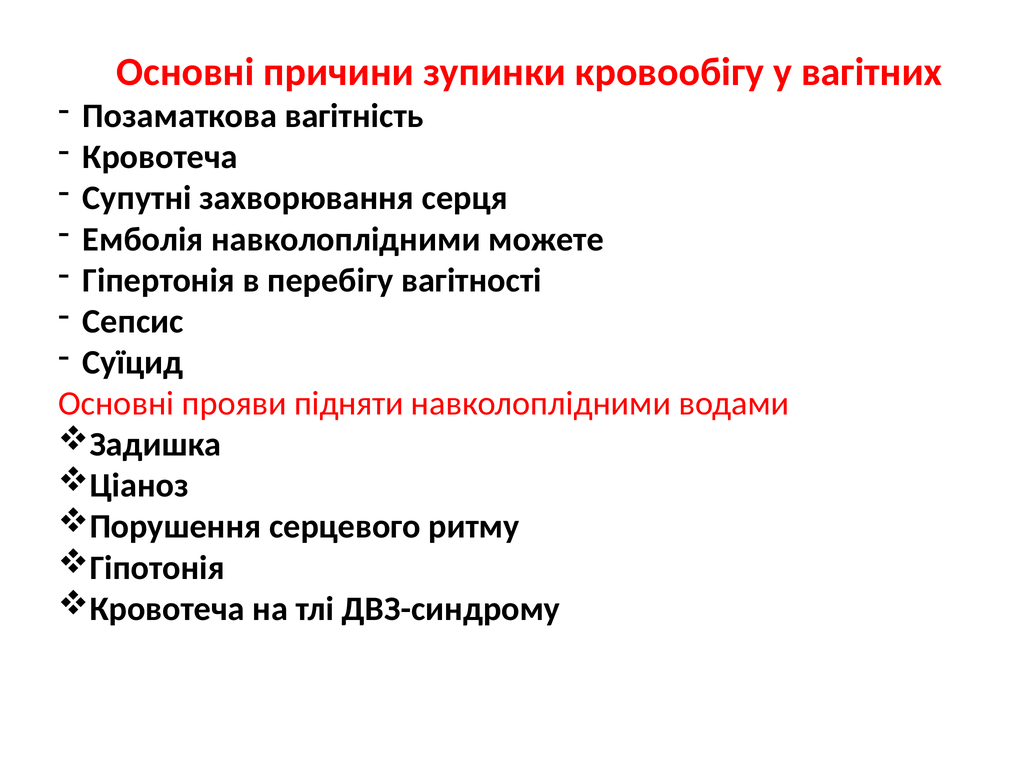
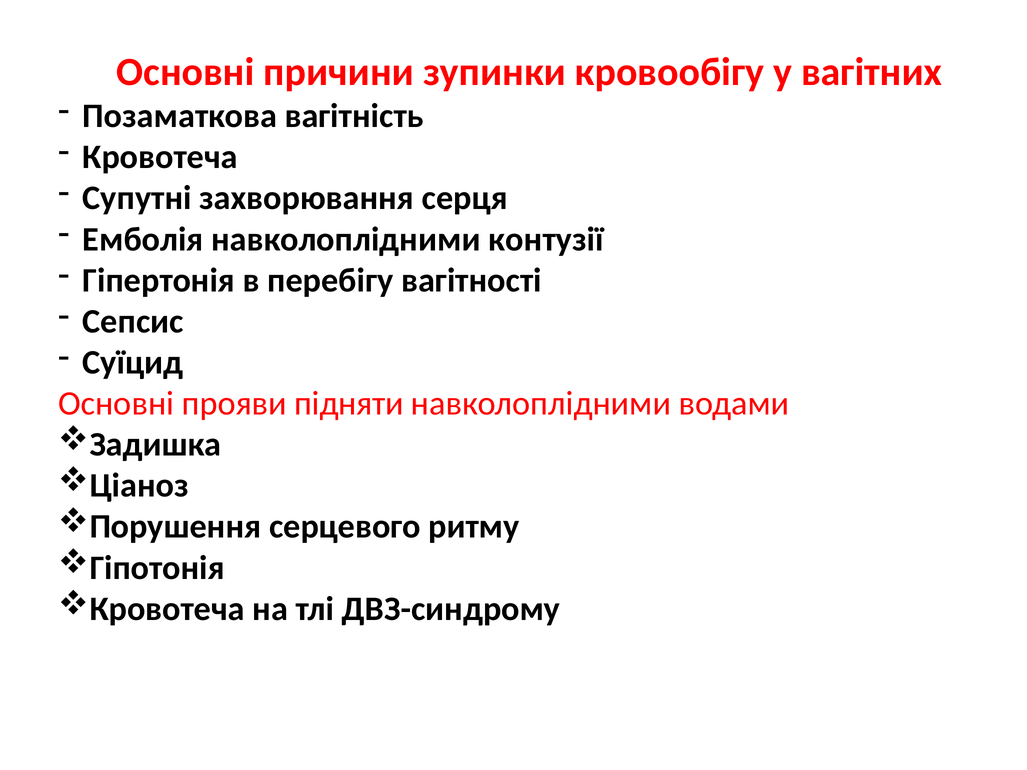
можете: можете -> контузії
